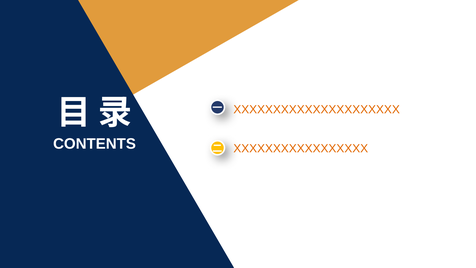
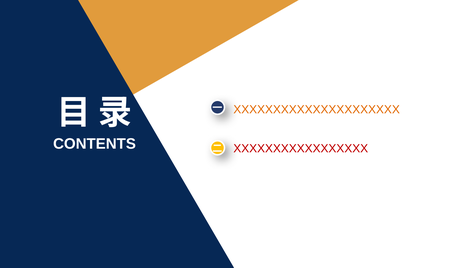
XXXXXXXXXXXXXXXXX colour: orange -> red
